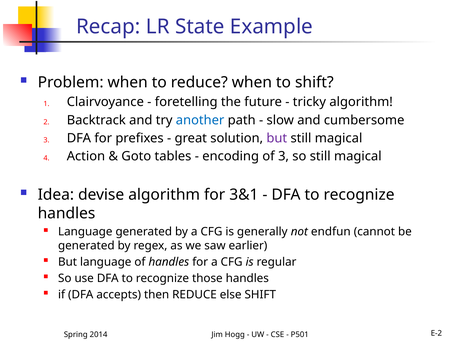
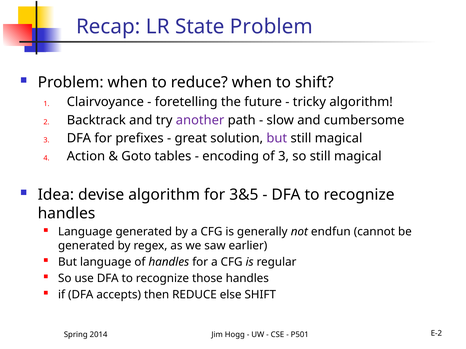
State Example: Example -> Problem
another colour: blue -> purple
3&1: 3&1 -> 3&5
